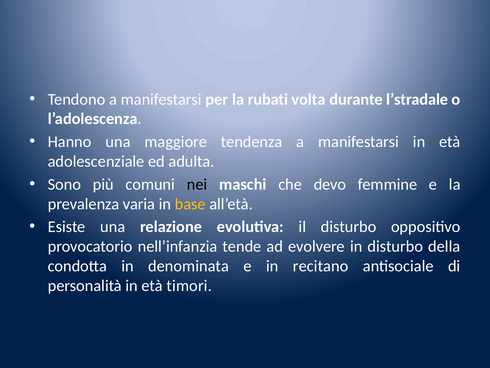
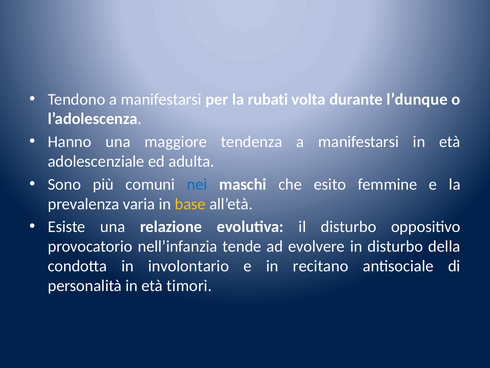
l’stradale: l’stradale -> l’dunque
nei colour: black -> blue
devo: devo -> esito
denominata: denominata -> involontario
